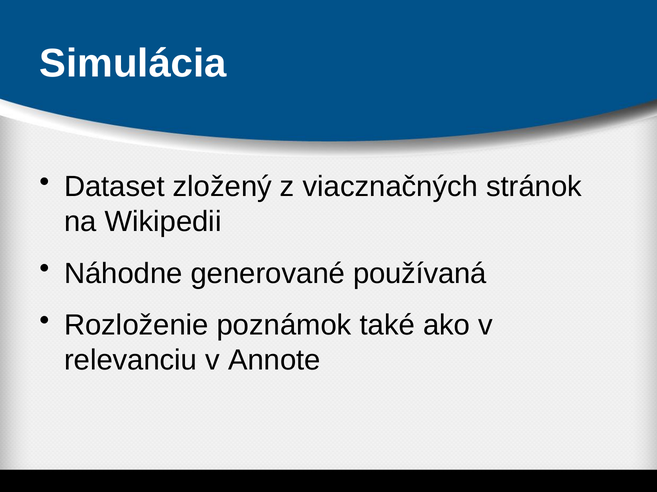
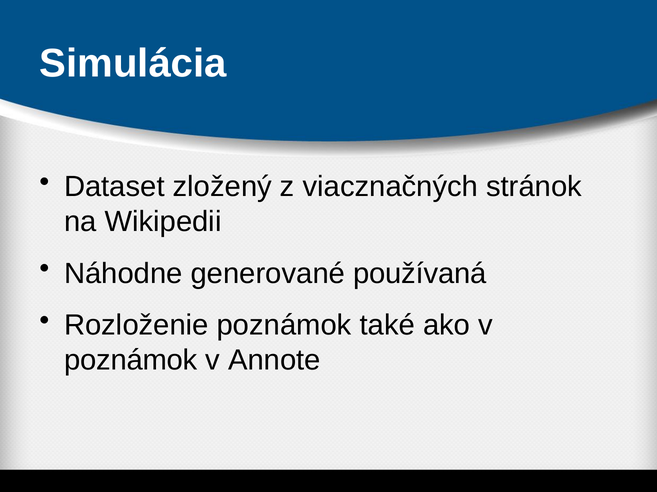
relevanciu at (131, 361): relevanciu -> poznámok
